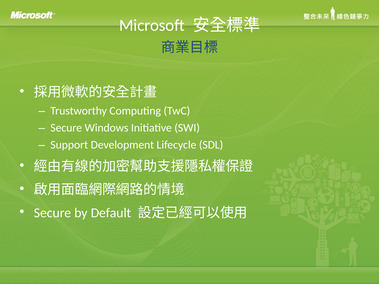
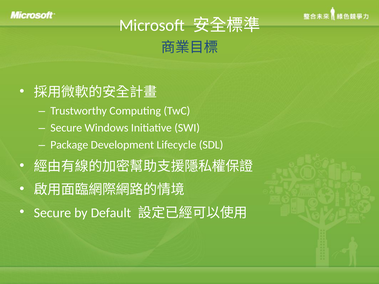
Support: Support -> Package
